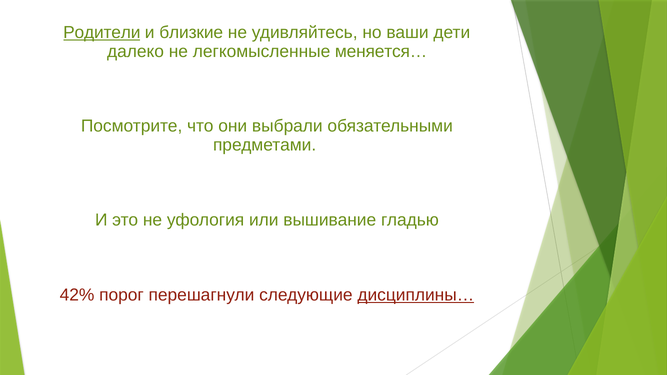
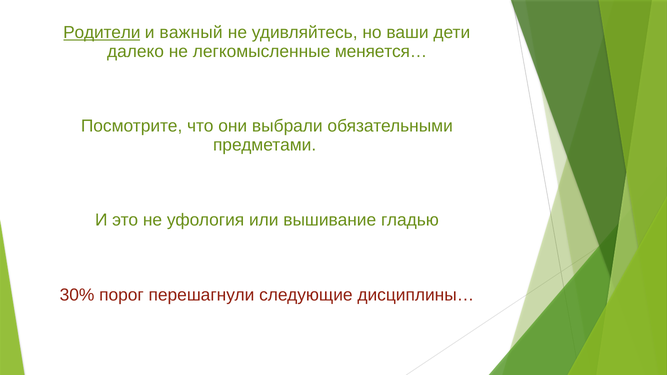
близкие: близкие -> важный
42%: 42% -> 30%
дисциплины… underline: present -> none
